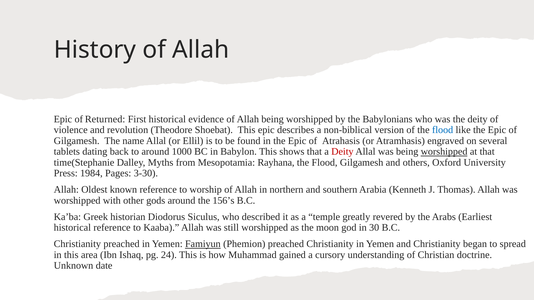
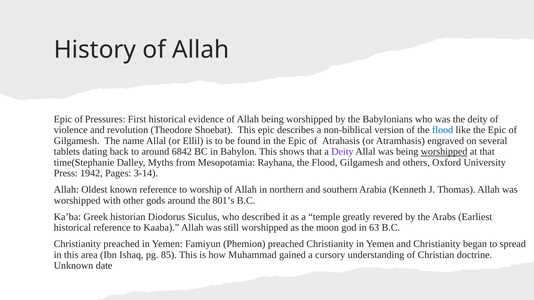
Returned: Returned -> Pressures
1000: 1000 -> 6842
Deity at (342, 152) colour: red -> purple
1984: 1984 -> 1942
3-30: 3-30 -> 3-14
156’s: 156’s -> 801’s
30: 30 -> 63
Famiyun underline: present -> none
24: 24 -> 85
